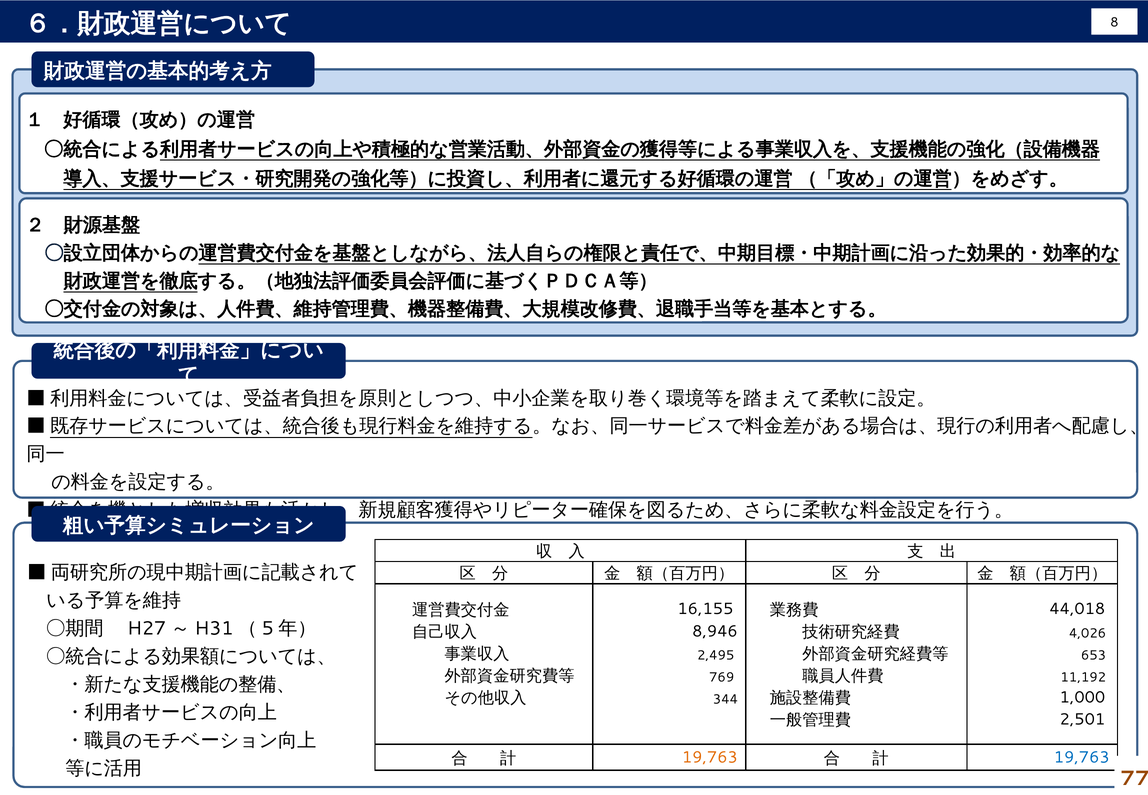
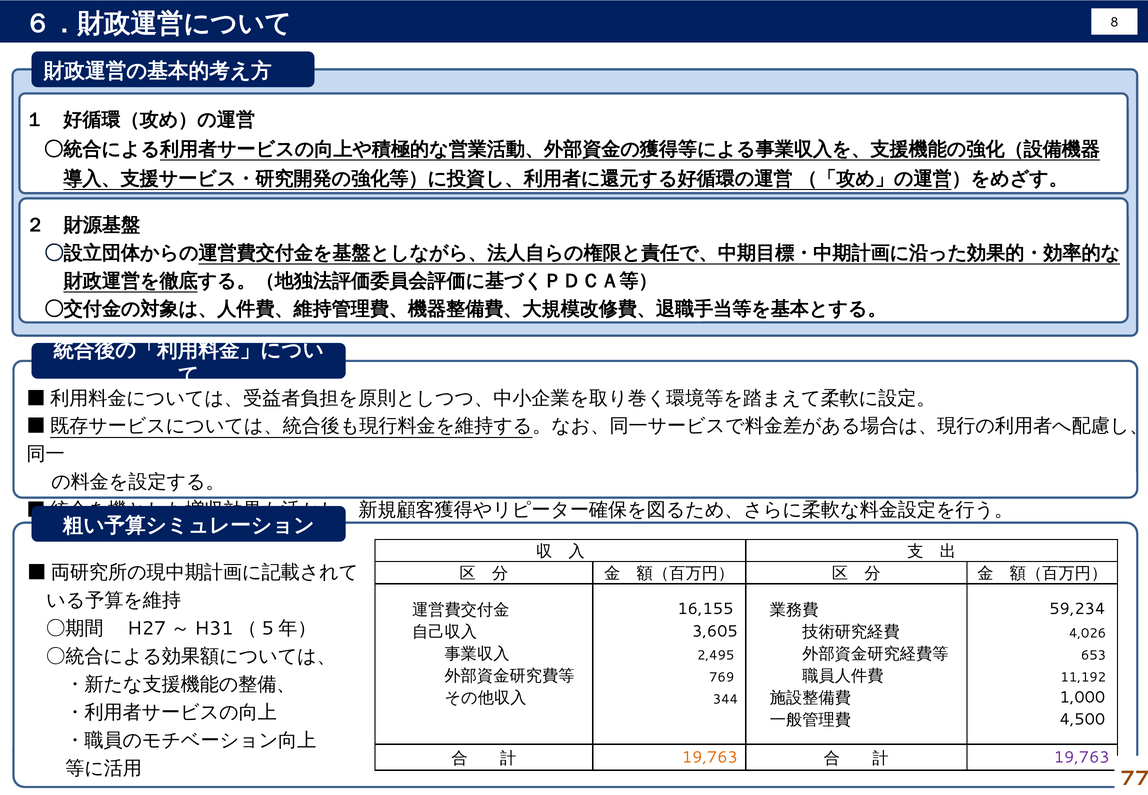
44,018: 44,018 -> 59,234
8,946: 8,946 -> 3,605
2,501: 2,501 -> 4,500
19,763 at (1082, 757) colour: blue -> purple
